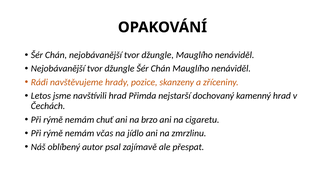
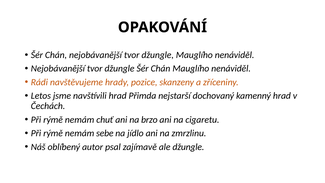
včas: včas -> sebe
ale přespat: přespat -> džungle
